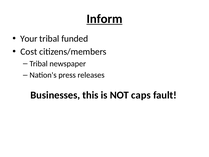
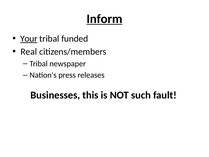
Your underline: none -> present
Cost: Cost -> Real
caps: caps -> such
